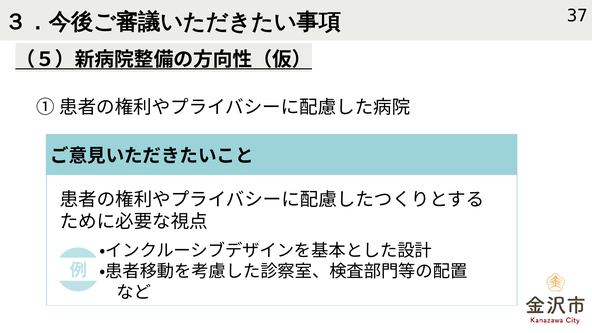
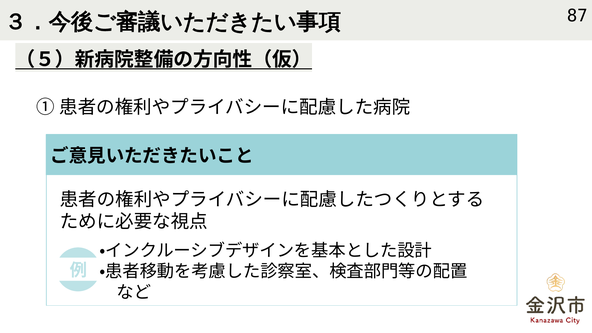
37: 37 -> 87
